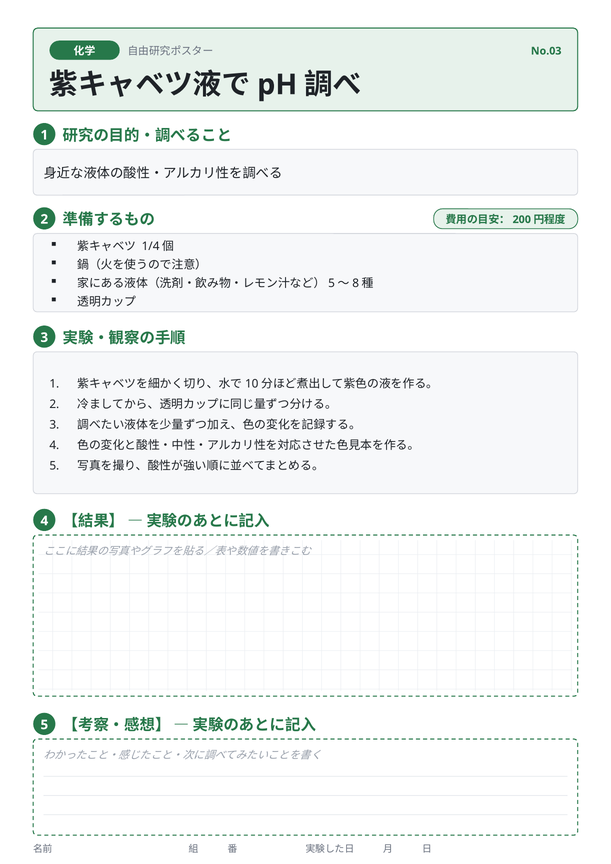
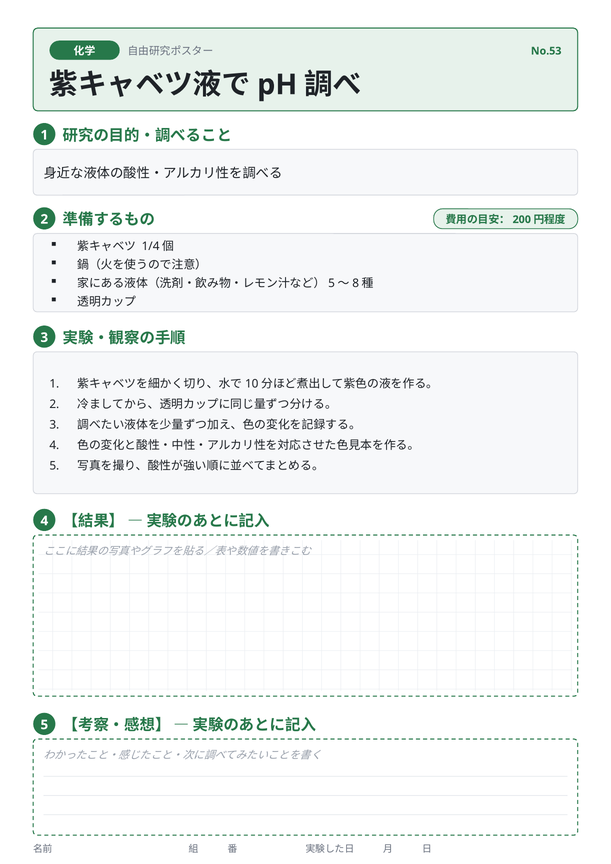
No.03: No.03 -> No.53
